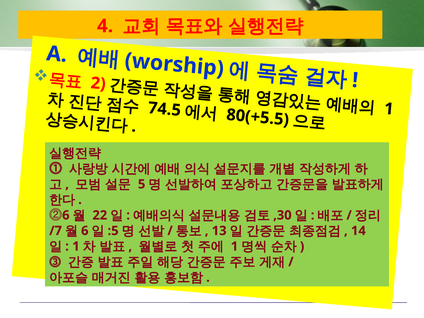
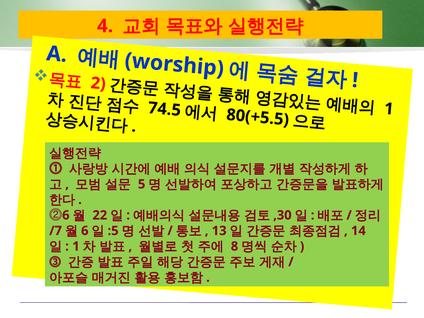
1 at (235, 246): 1 -> 8
